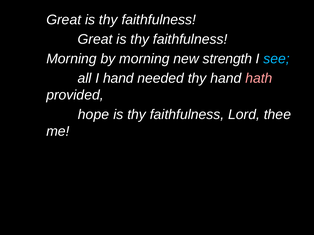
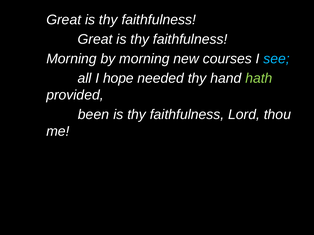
strength: strength -> courses
I hand: hand -> hope
hath colour: pink -> light green
hope: hope -> been
thee: thee -> thou
